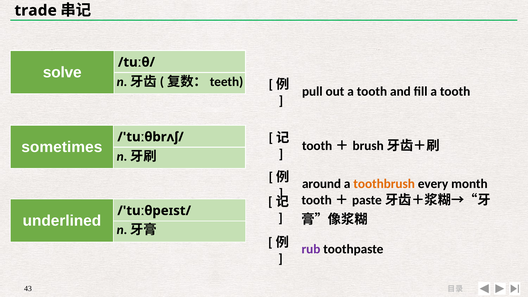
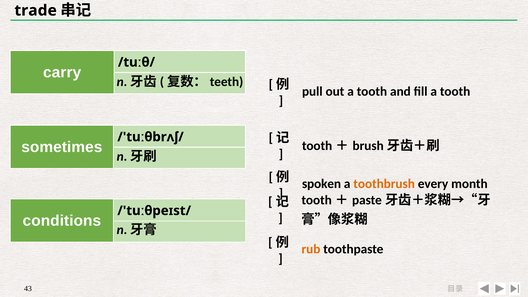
solve: solve -> carry
around: around -> spoken
underlined: underlined -> conditions
rub colour: purple -> orange
